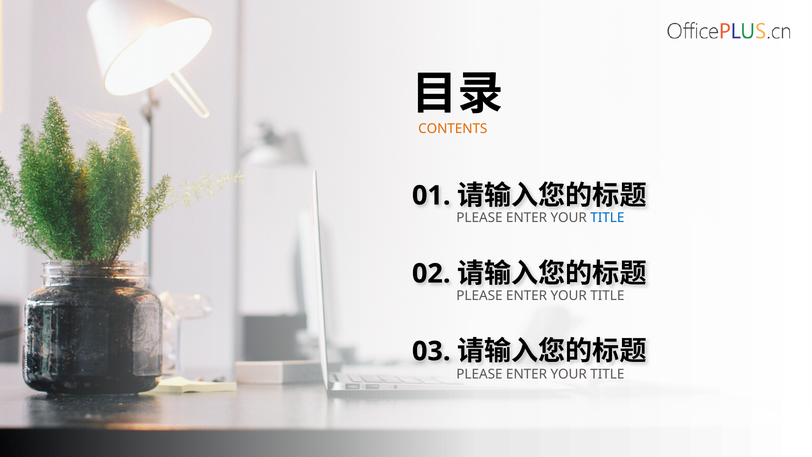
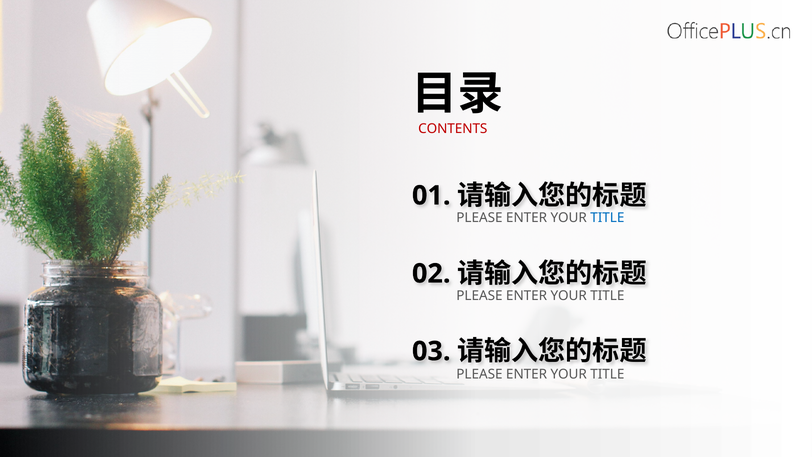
CONTENTS colour: orange -> red
